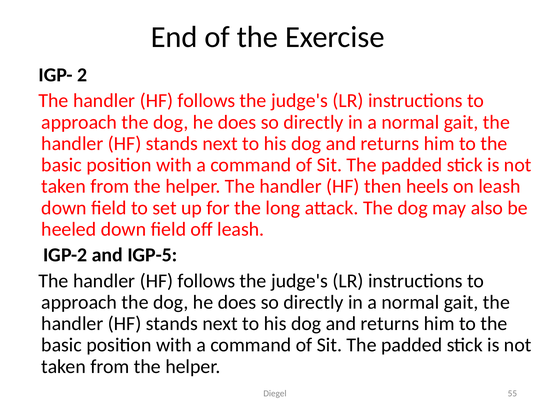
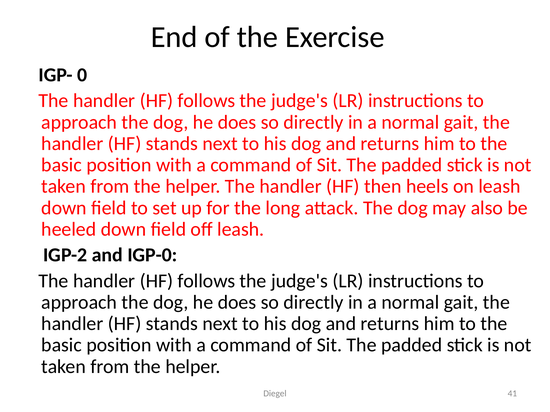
2: 2 -> 0
IGP-5: IGP-5 -> IGP-0
55: 55 -> 41
